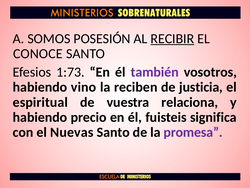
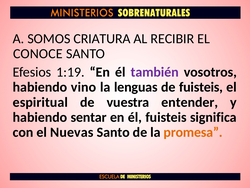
POSESIÓN: POSESIÓN -> CRIATURA
RECIBIR underline: present -> none
1:73: 1:73 -> 1:19
reciben: reciben -> lenguas
de justicia: justicia -> fuisteis
relaciona: relaciona -> entender
precio: precio -> sentar
promesa colour: purple -> orange
